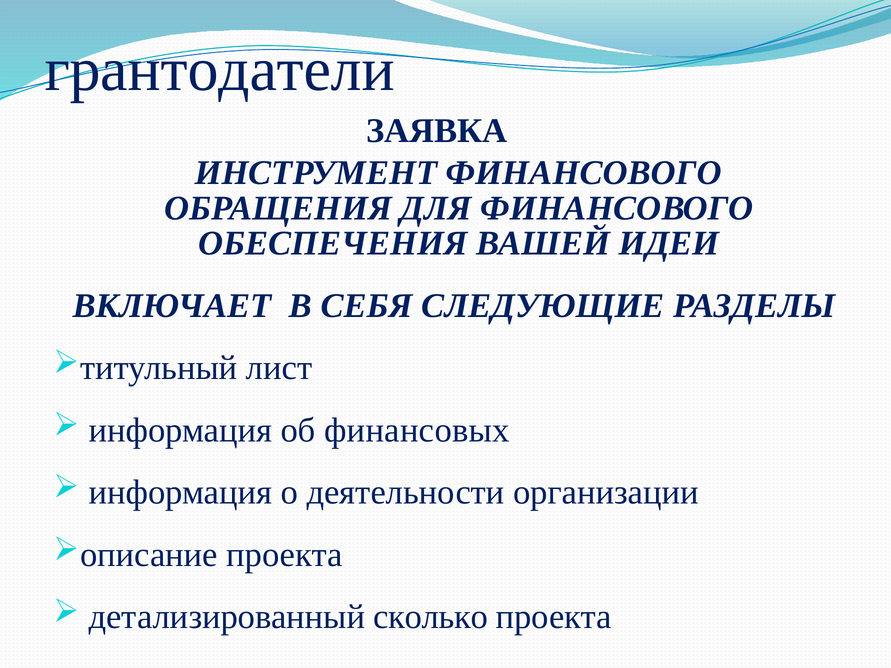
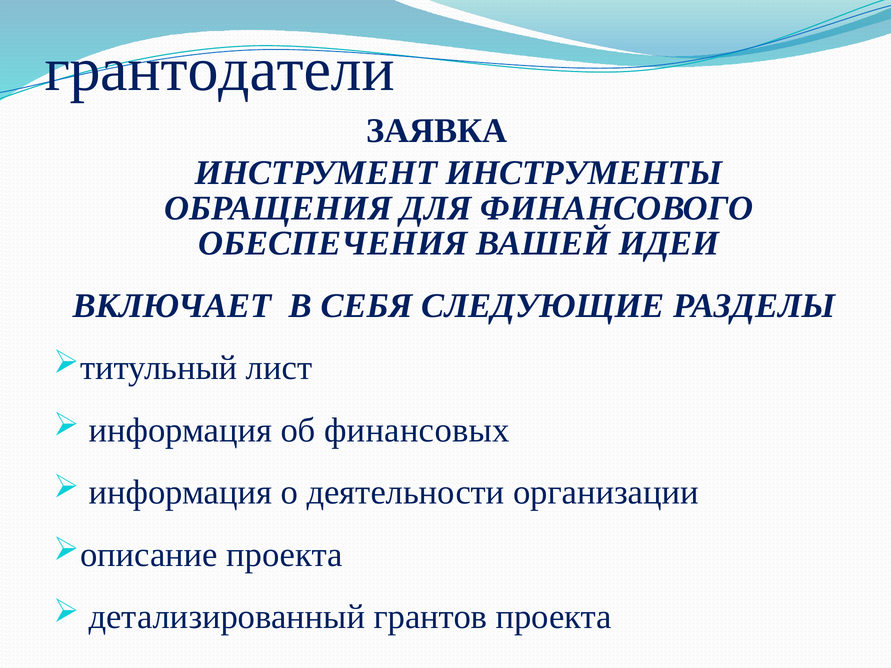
ИНСТРУМЕНТ ФИНАНСОВОГО: ФИНАНСОВОГО -> ИНСТРУМЕНТЫ
сколько: сколько -> грантов
